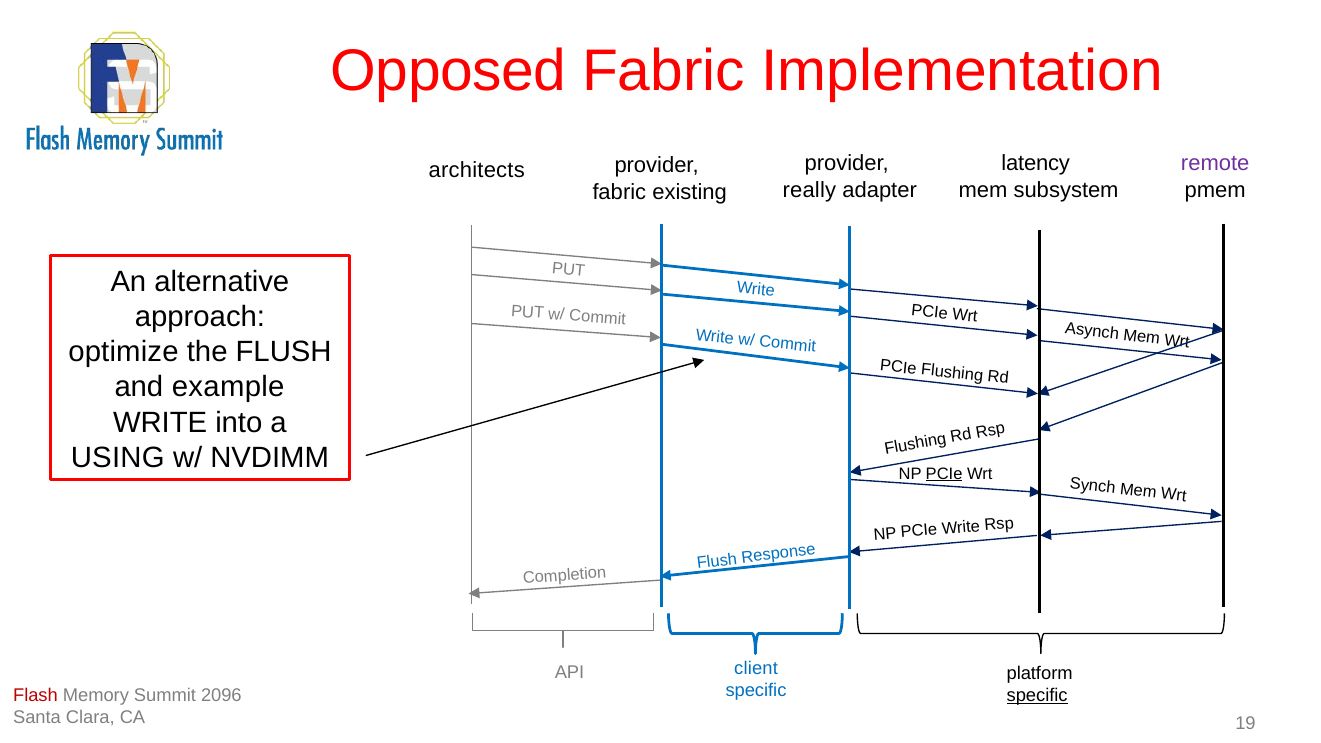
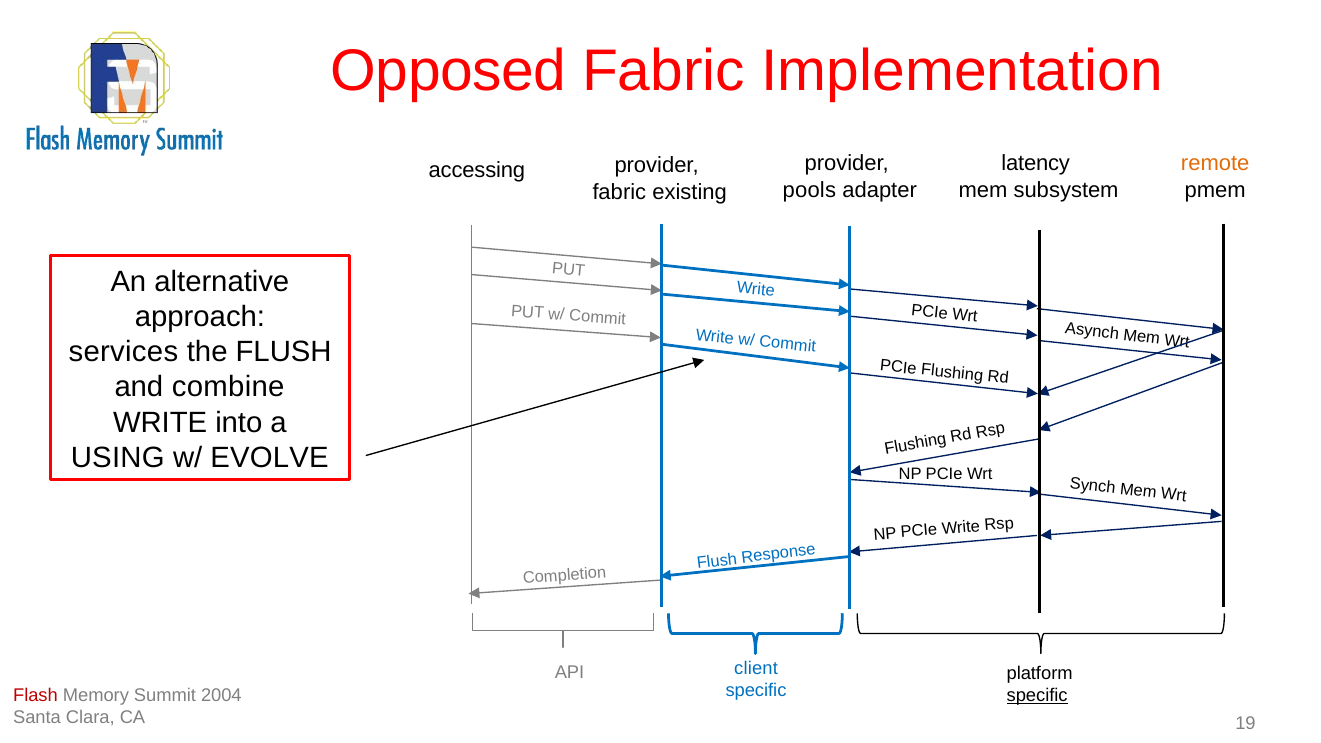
remote colour: purple -> orange
architects: architects -> accessing
really: really -> pools
optimize: optimize -> services
example: example -> combine
NVDIMM: NVDIMM -> EVOLVE
PCIe at (944, 474) underline: present -> none
2096: 2096 -> 2004
